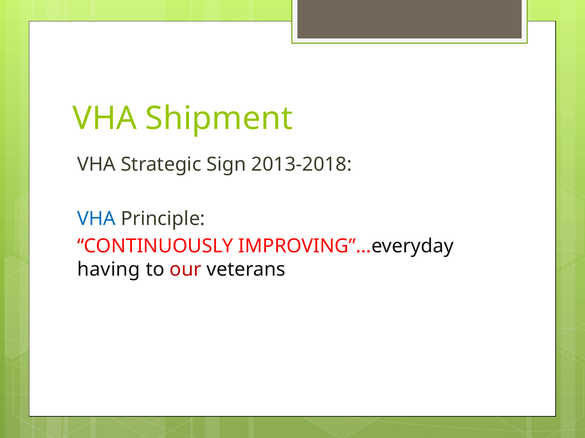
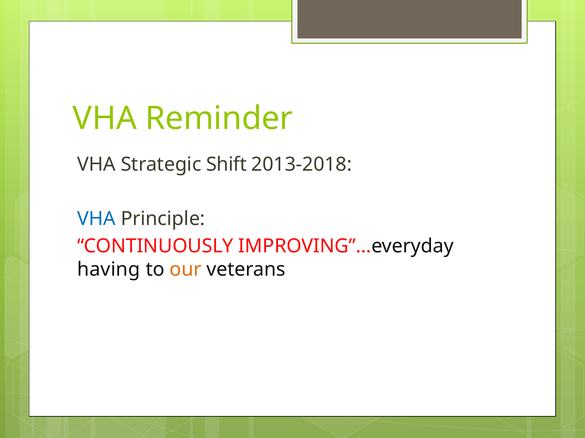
Shipment: Shipment -> Reminder
Sign: Sign -> Shift
our colour: red -> orange
